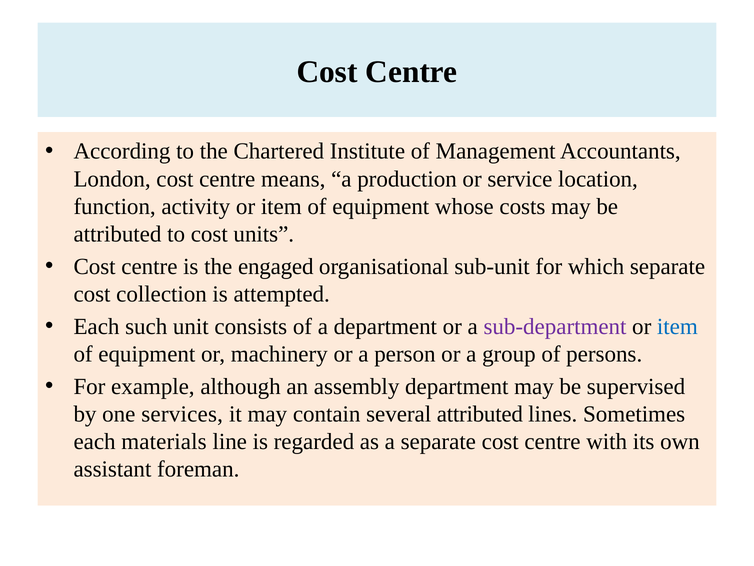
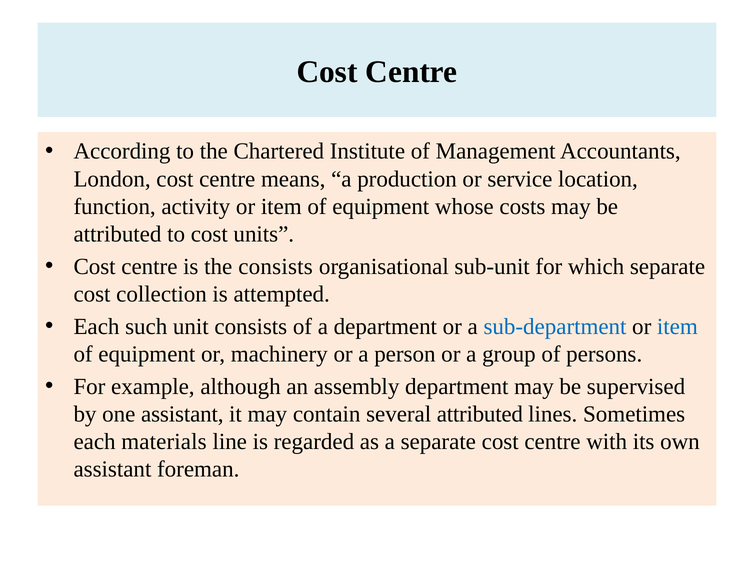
the engaged: engaged -> consists
sub-department colour: purple -> blue
one services: services -> assistant
